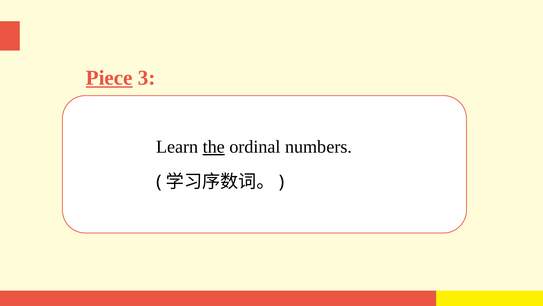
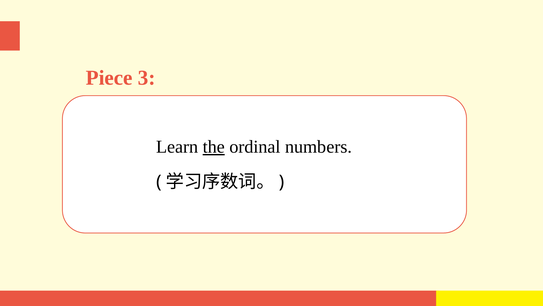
Piece underline: present -> none
